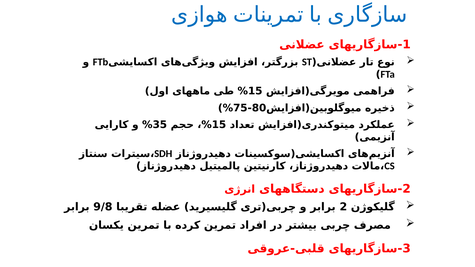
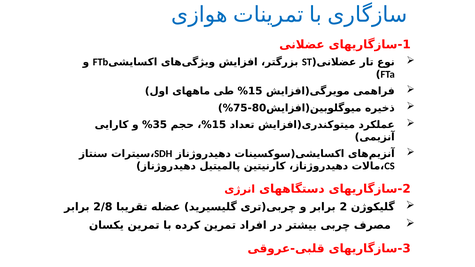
9/8: 9/8 -> 2/8
